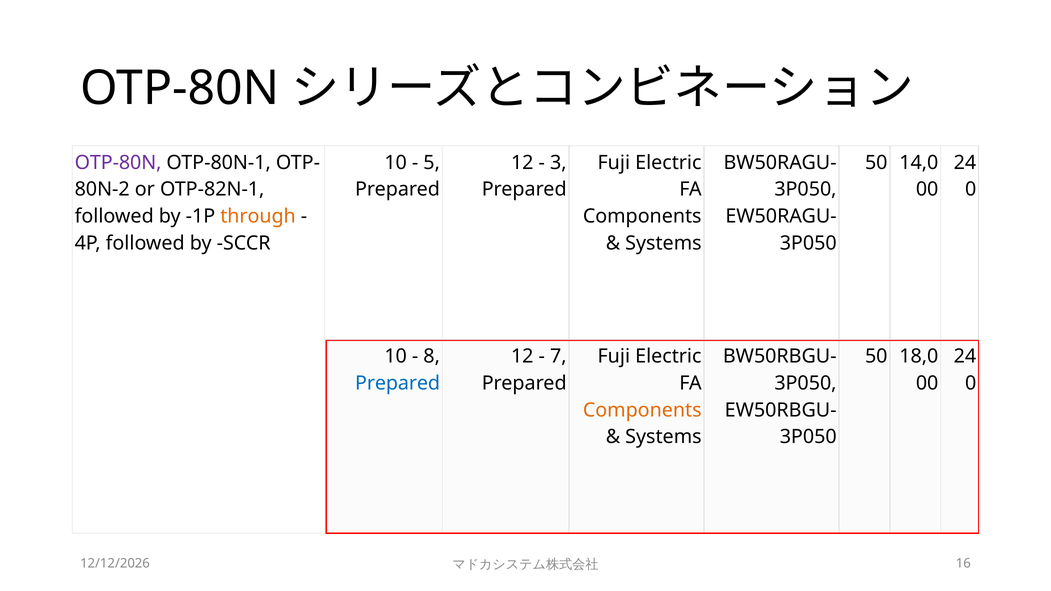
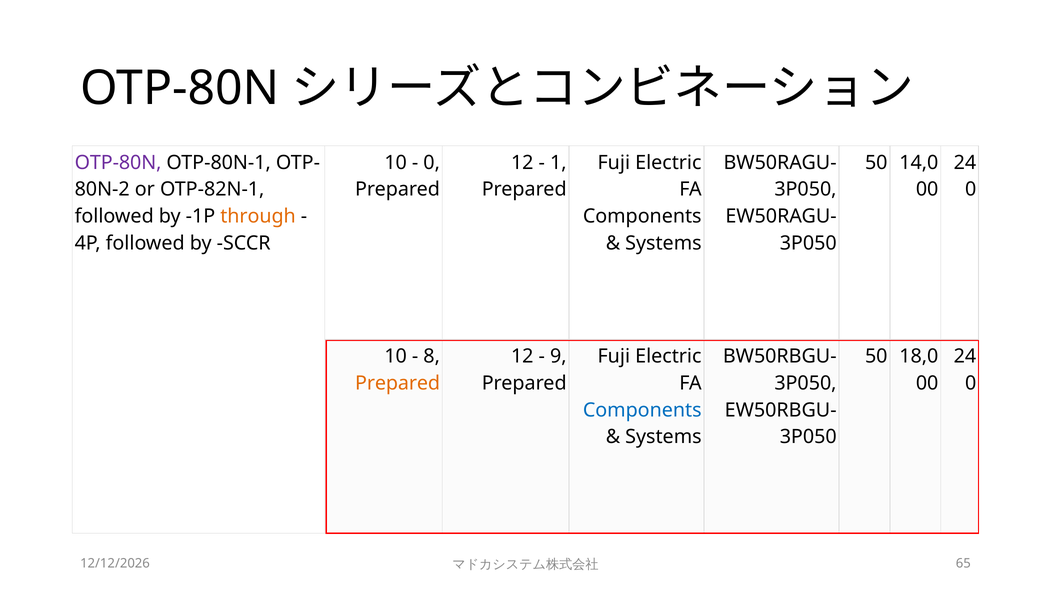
5 at (432, 163): 5 -> 0
3: 3 -> 1
7: 7 -> 9
Prepared at (398, 383) colour: blue -> orange
Components at (642, 410) colour: orange -> blue
16: 16 -> 65
